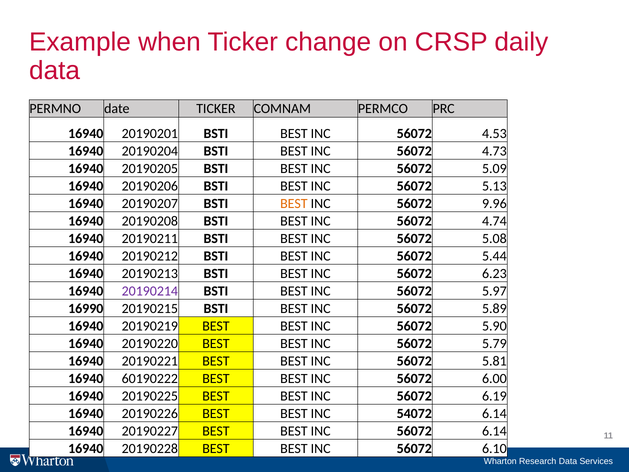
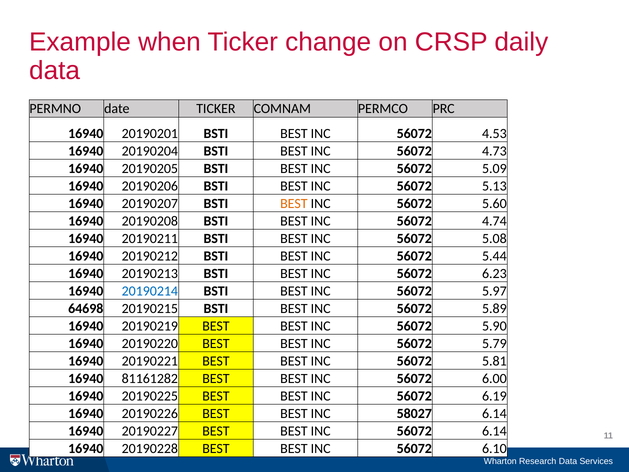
9.96: 9.96 -> 5.60
20190214 colour: purple -> blue
16990: 16990 -> 64698
60190222: 60190222 -> 81161282
54072: 54072 -> 58027
